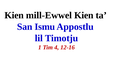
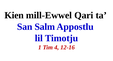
mill-Ewwel Kien: Kien -> Qari
Ismu: Ismu -> Salm
